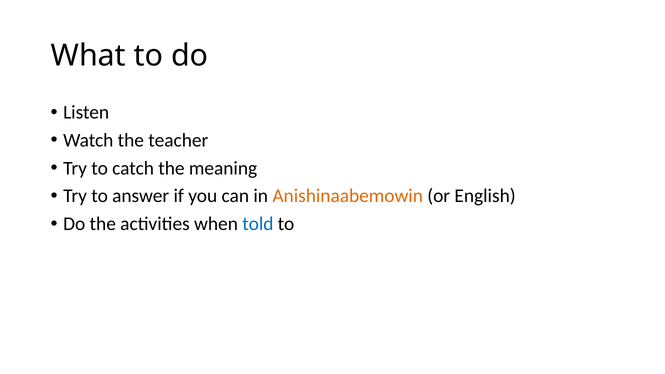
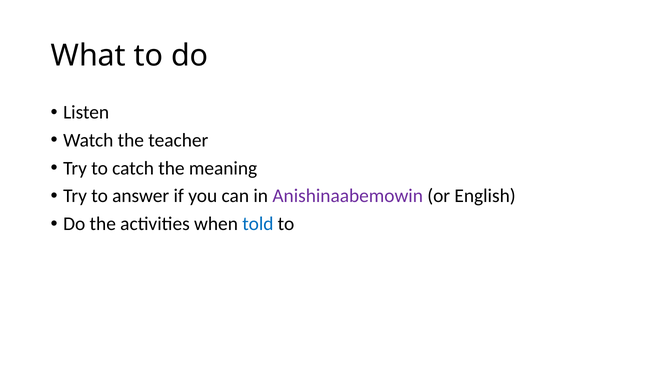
Anishinaabemowin colour: orange -> purple
